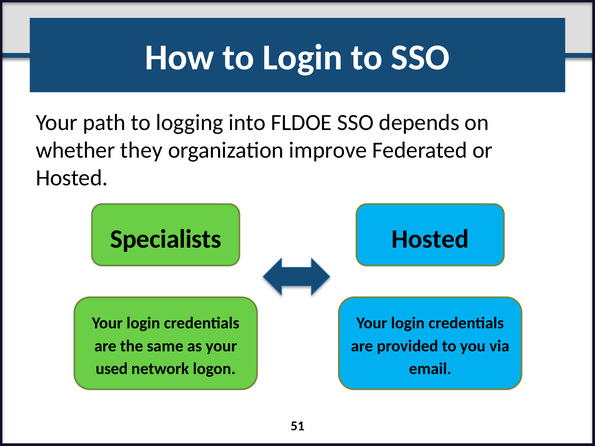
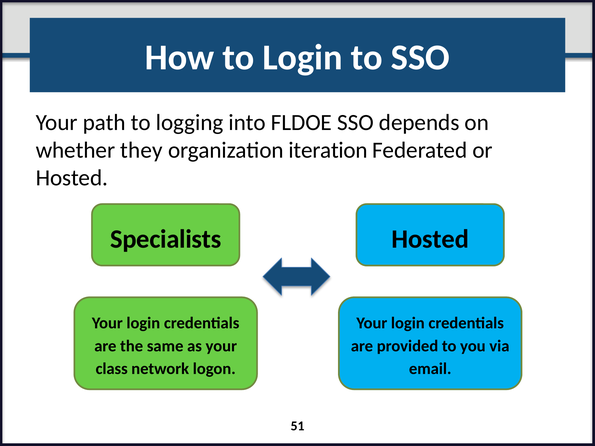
improve: improve -> iteration
used: used -> class
